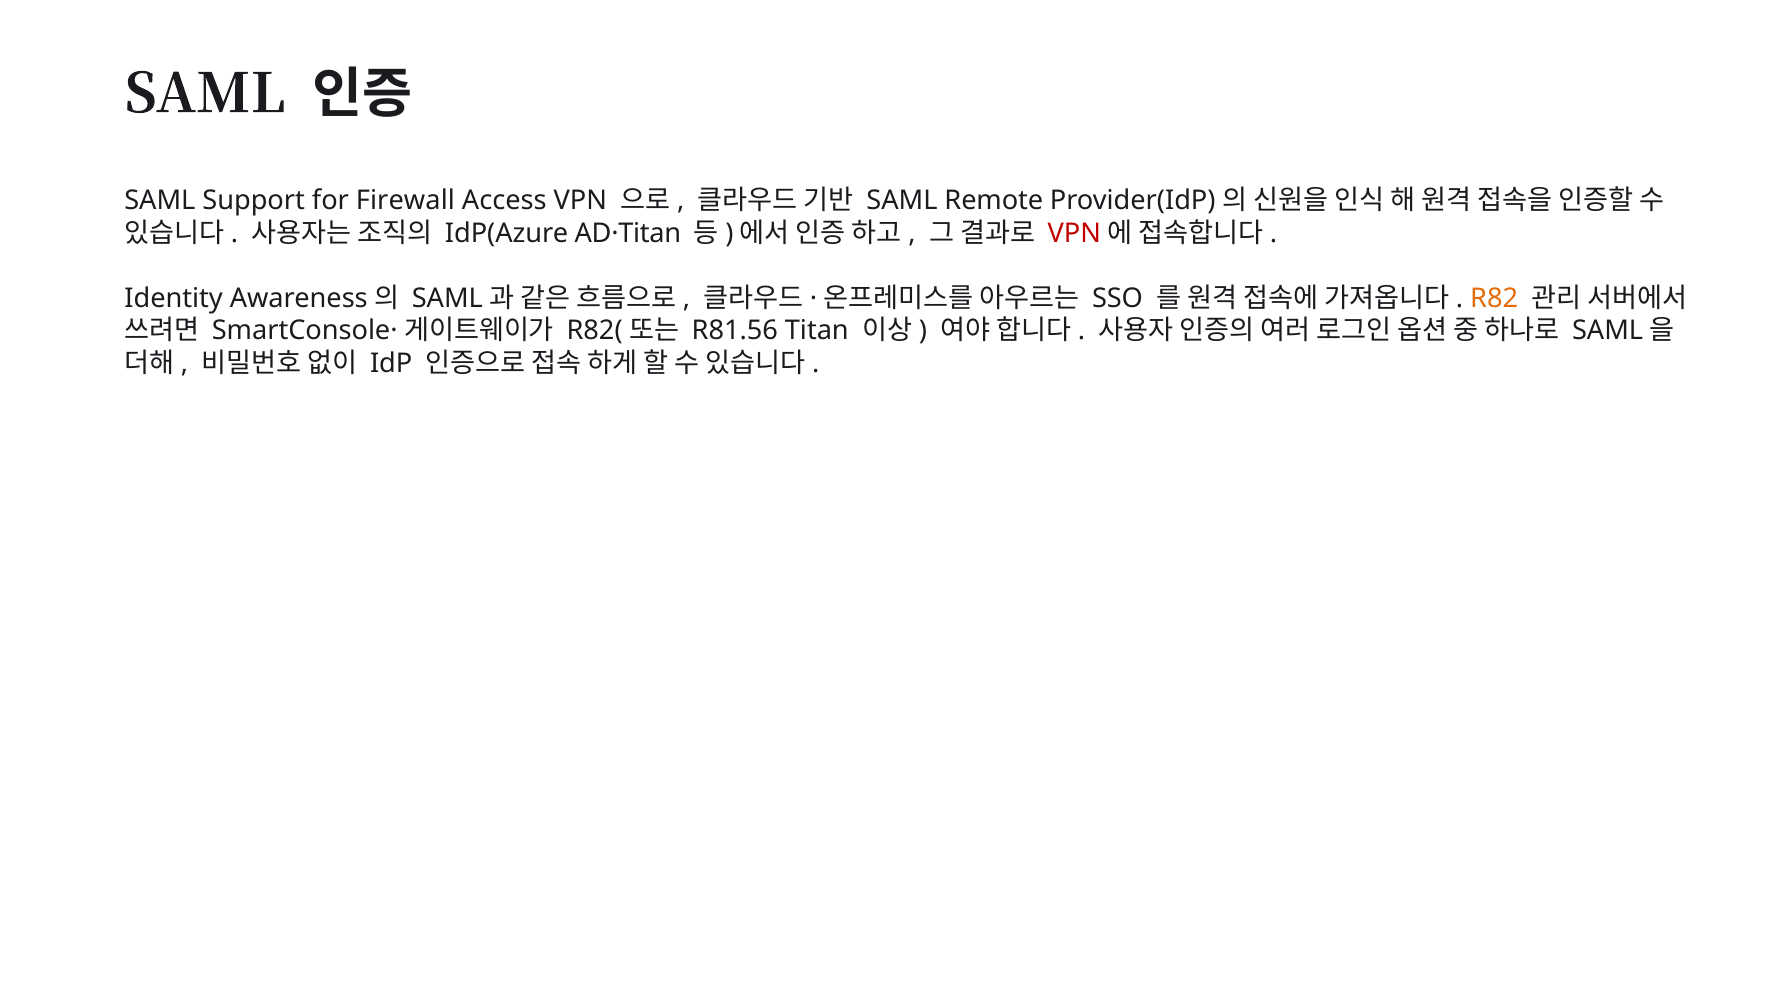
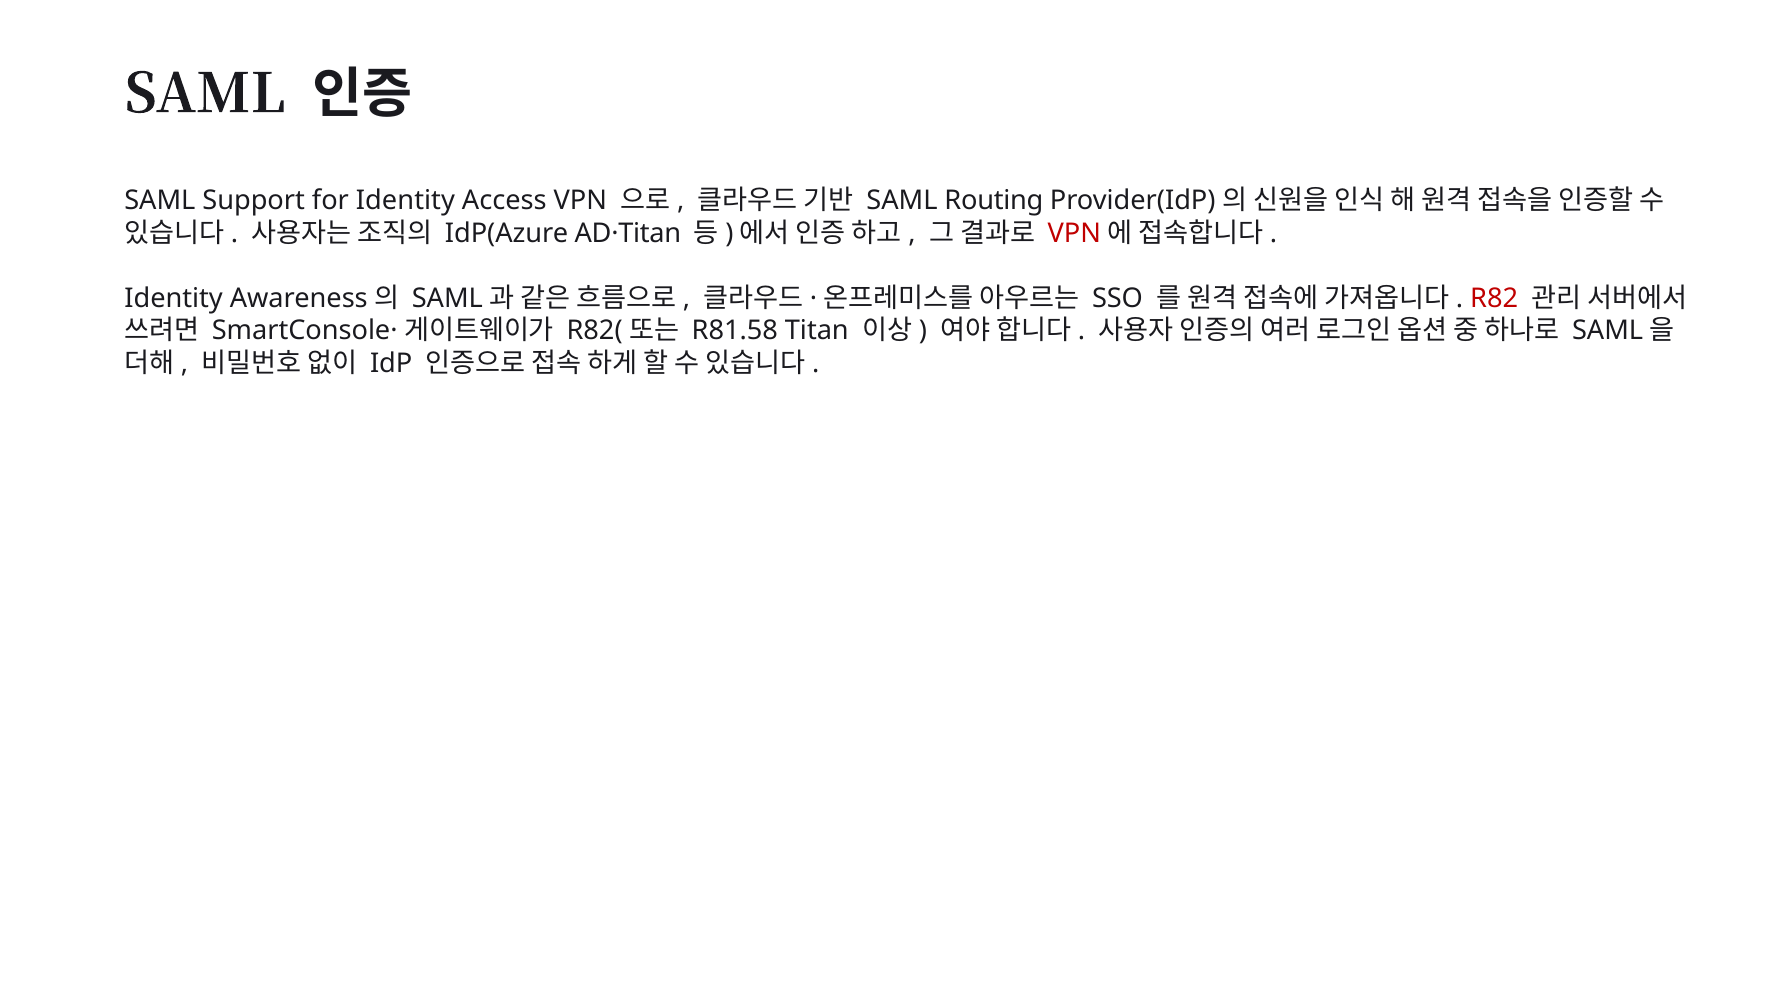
for Firewall: Firewall -> Identity
Remote: Remote -> Routing
R82 colour: orange -> red
R81.56: R81.56 -> R81.58
